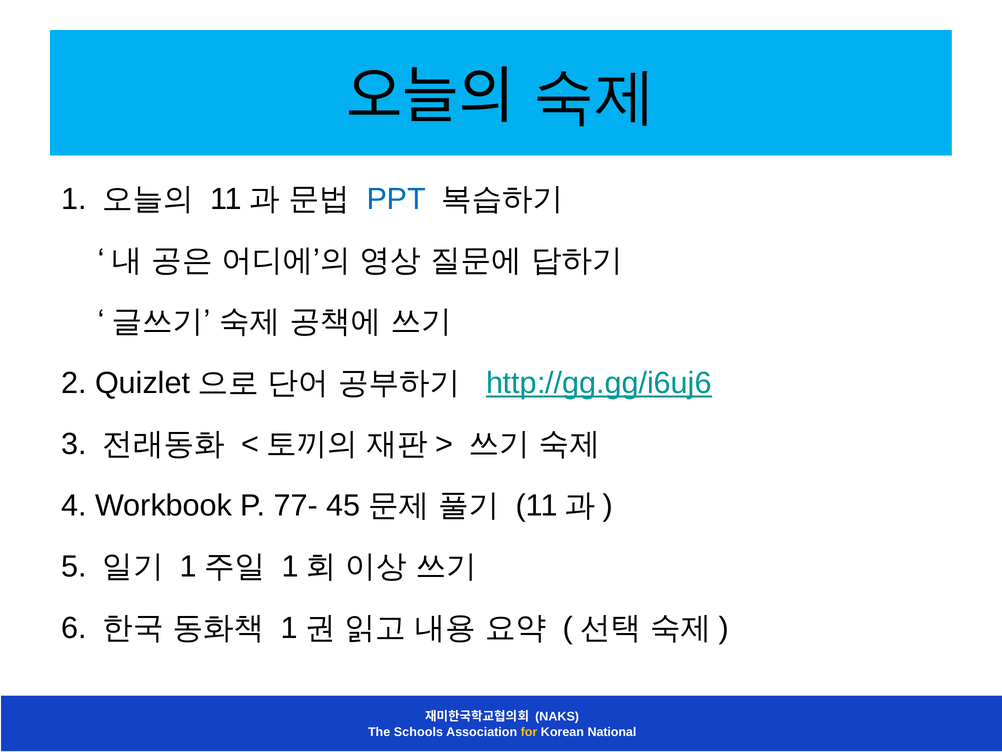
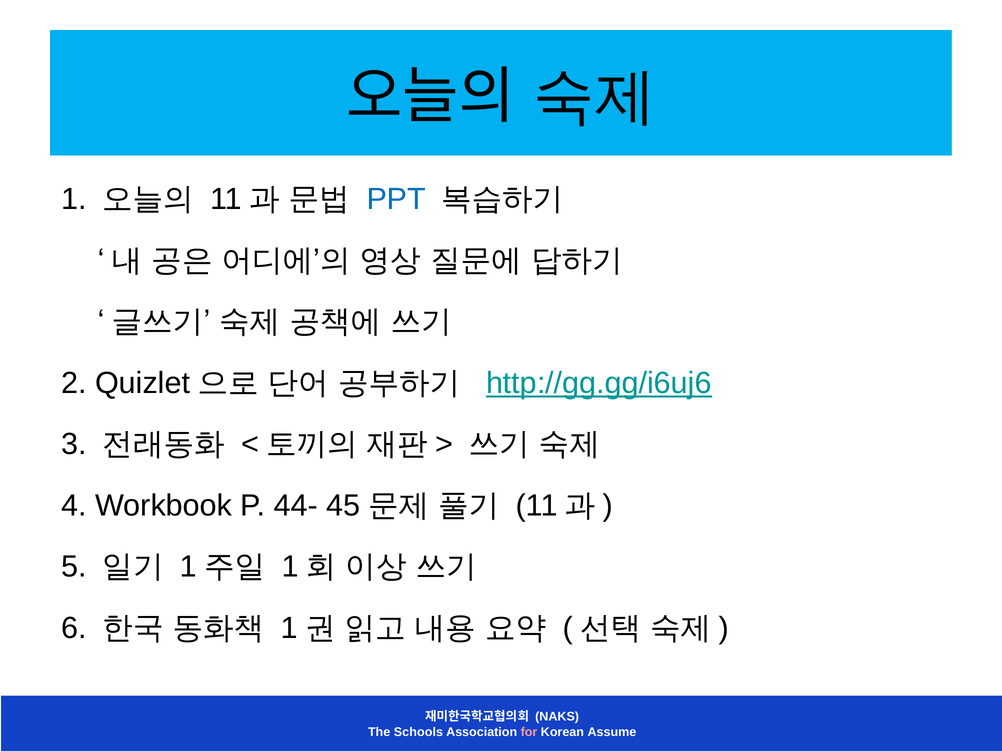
77-: 77- -> 44-
for colour: yellow -> pink
National: National -> Assume
